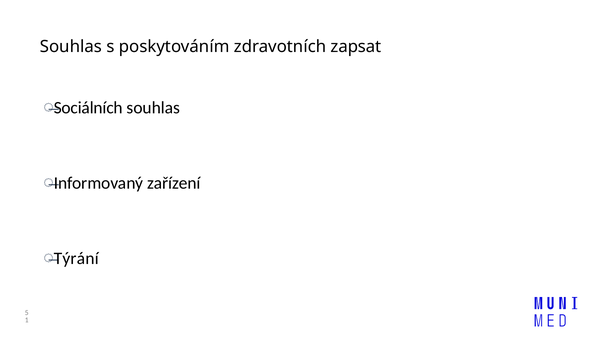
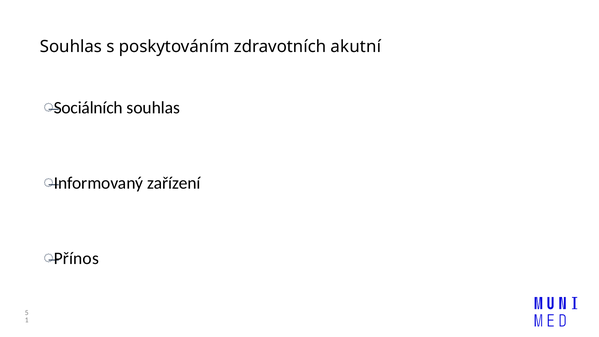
zapsat: zapsat -> akutní
Týrání: Týrání -> Přínos
